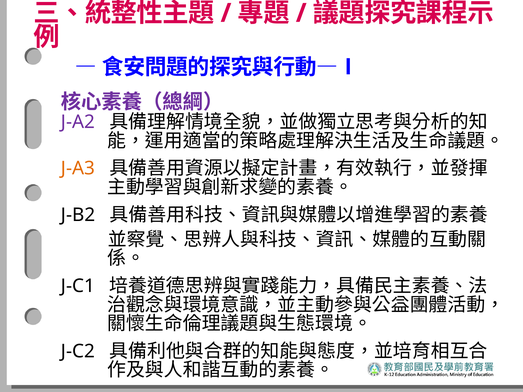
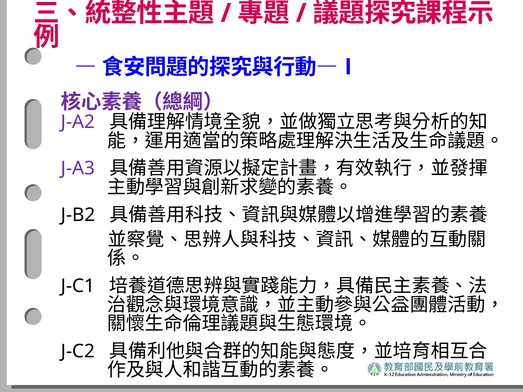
J-A3 colour: orange -> purple
